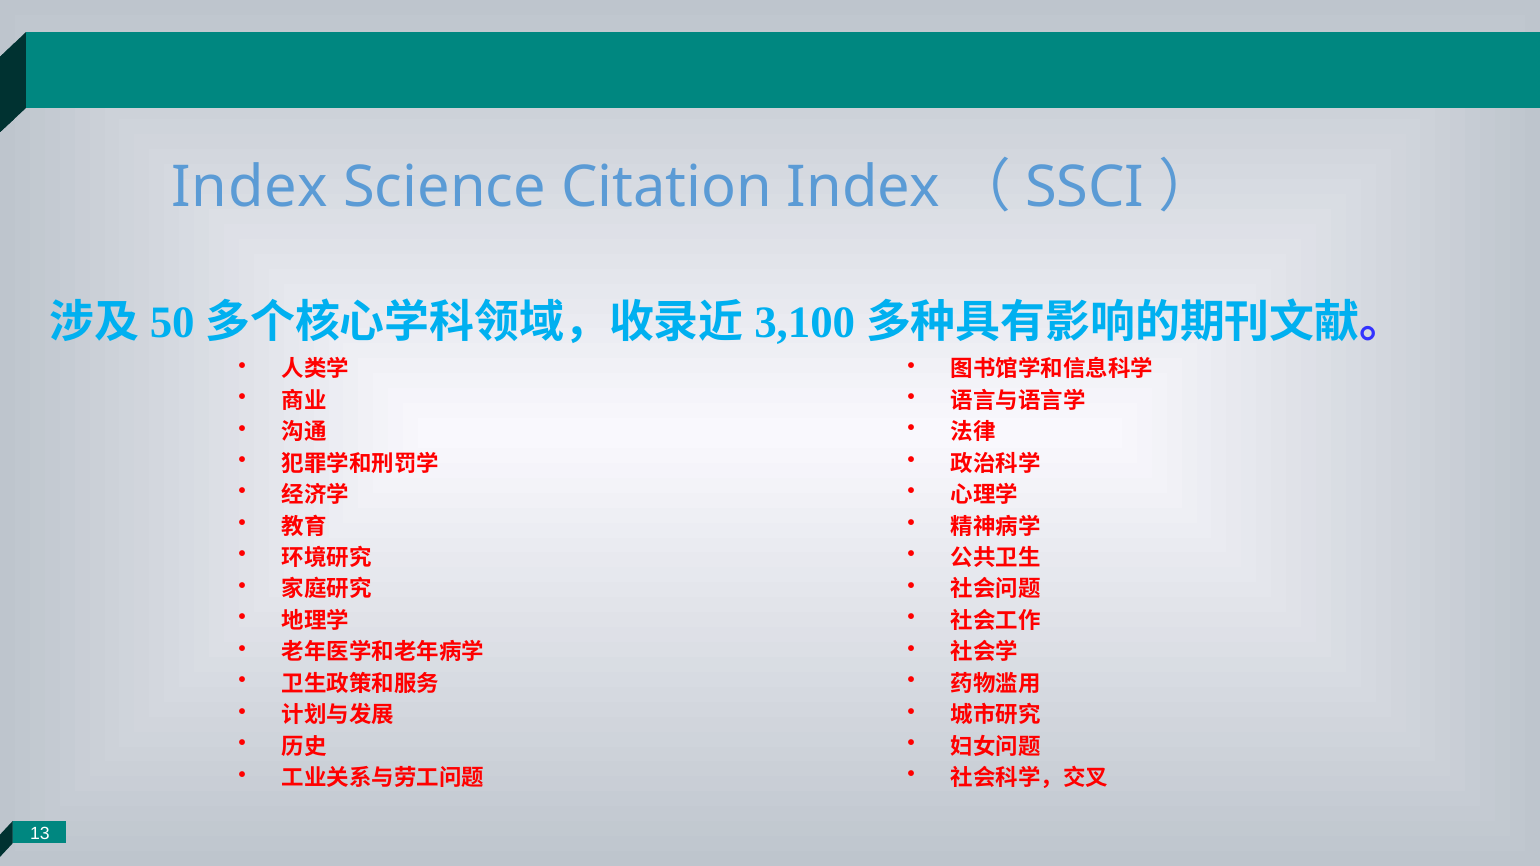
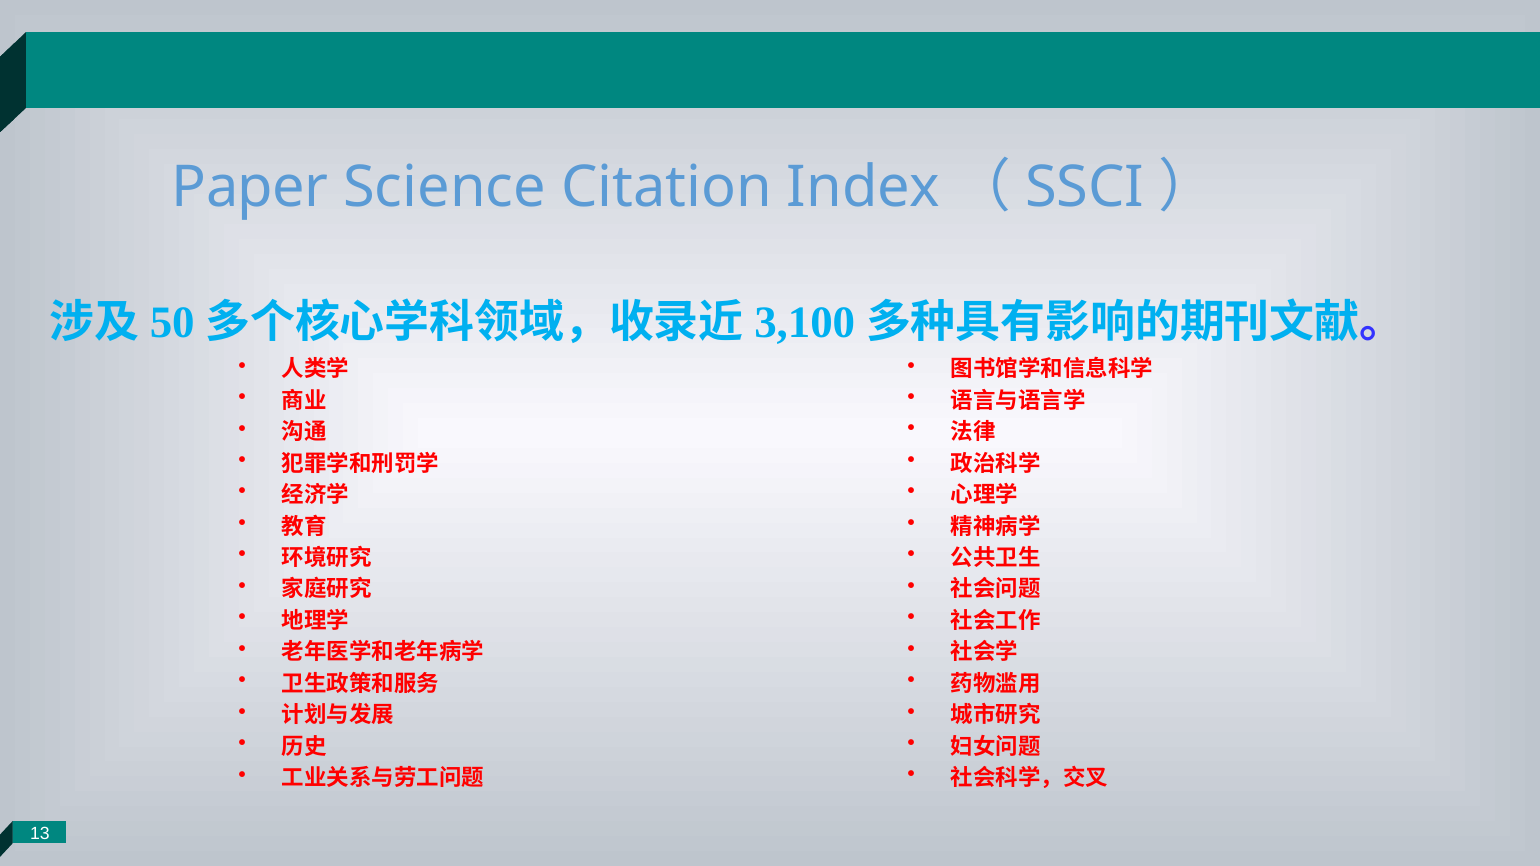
Index at (250, 188): Index -> Paper
